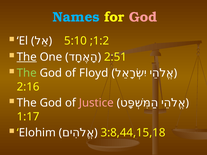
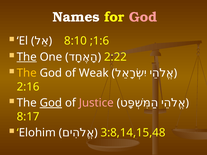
Names colour: light blue -> white
1:2: 1:2 -> 1:6
5:10: 5:10 -> 8:10
2:51: 2:51 -> 2:22
The at (27, 73) colour: light green -> yellow
Floyd: Floyd -> Weak
God at (51, 103) underline: none -> present
1:17: 1:17 -> 8:17
3:8,44,15,18: 3:8,44,15,18 -> 3:8,14,15,48
